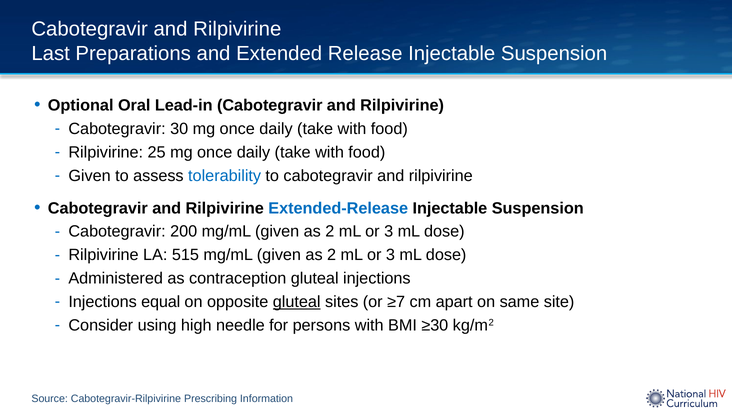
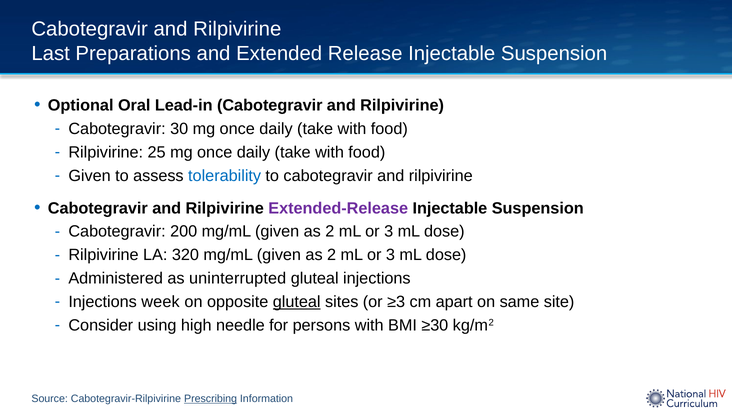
Extended-Release colour: blue -> purple
515: 515 -> 320
contraception: contraception -> uninterrupted
equal: equal -> week
≥7: ≥7 -> ≥3
Prescribing underline: none -> present
